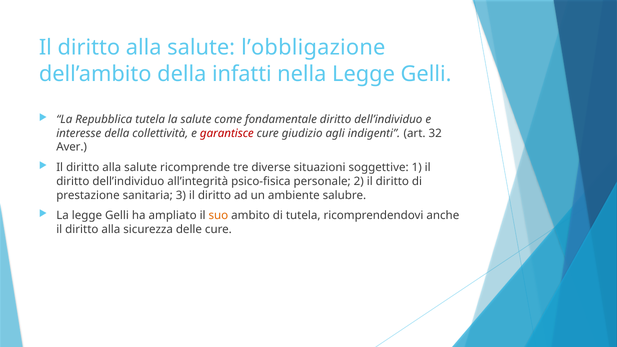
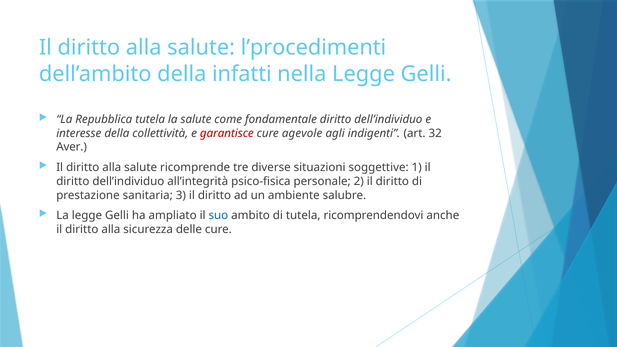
l’obbligazione: l’obbligazione -> l’procedimenti
giudizio: giudizio -> agevole
suo colour: orange -> blue
